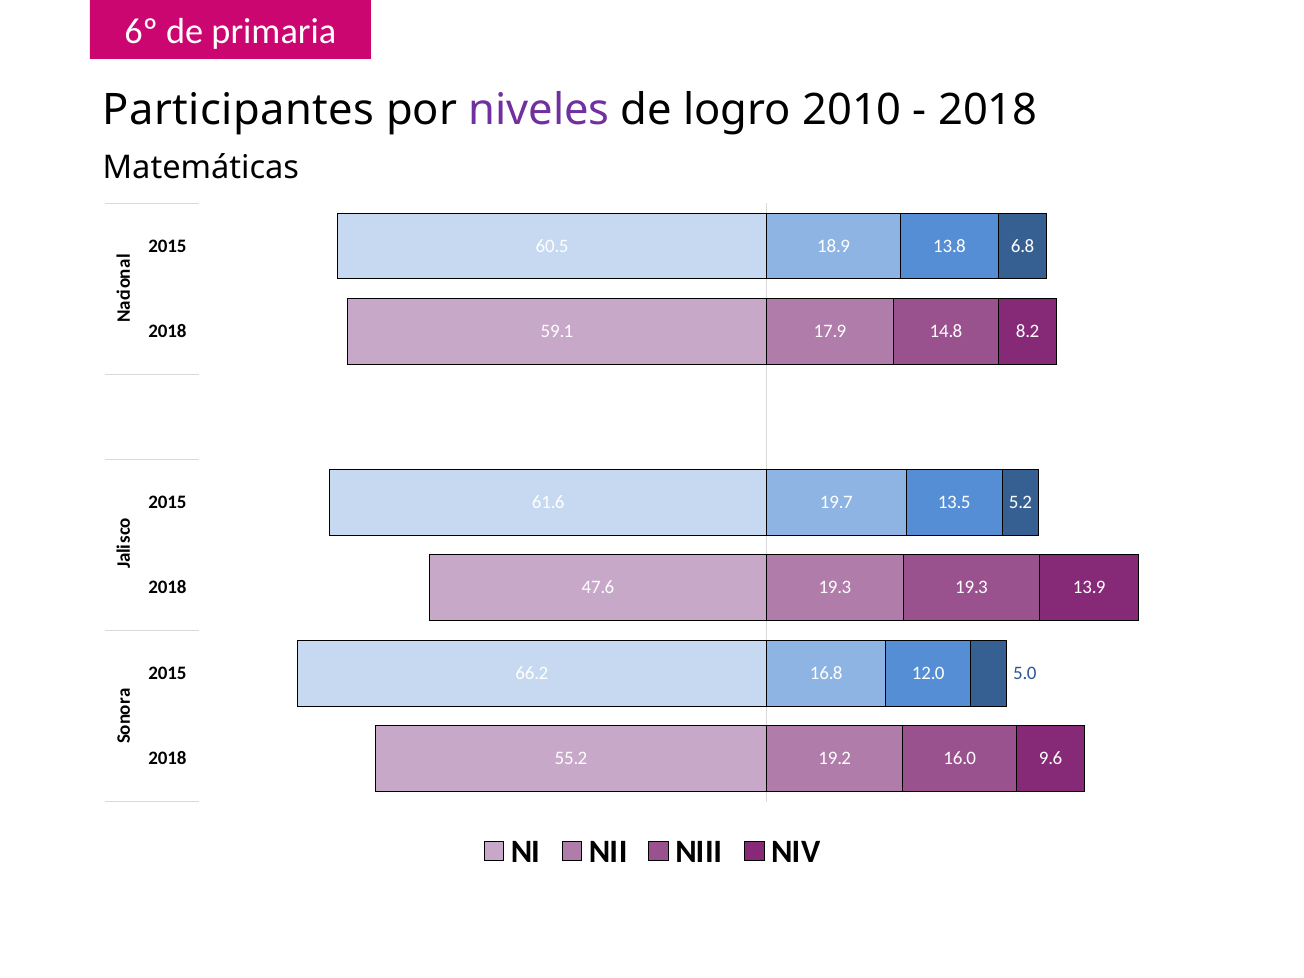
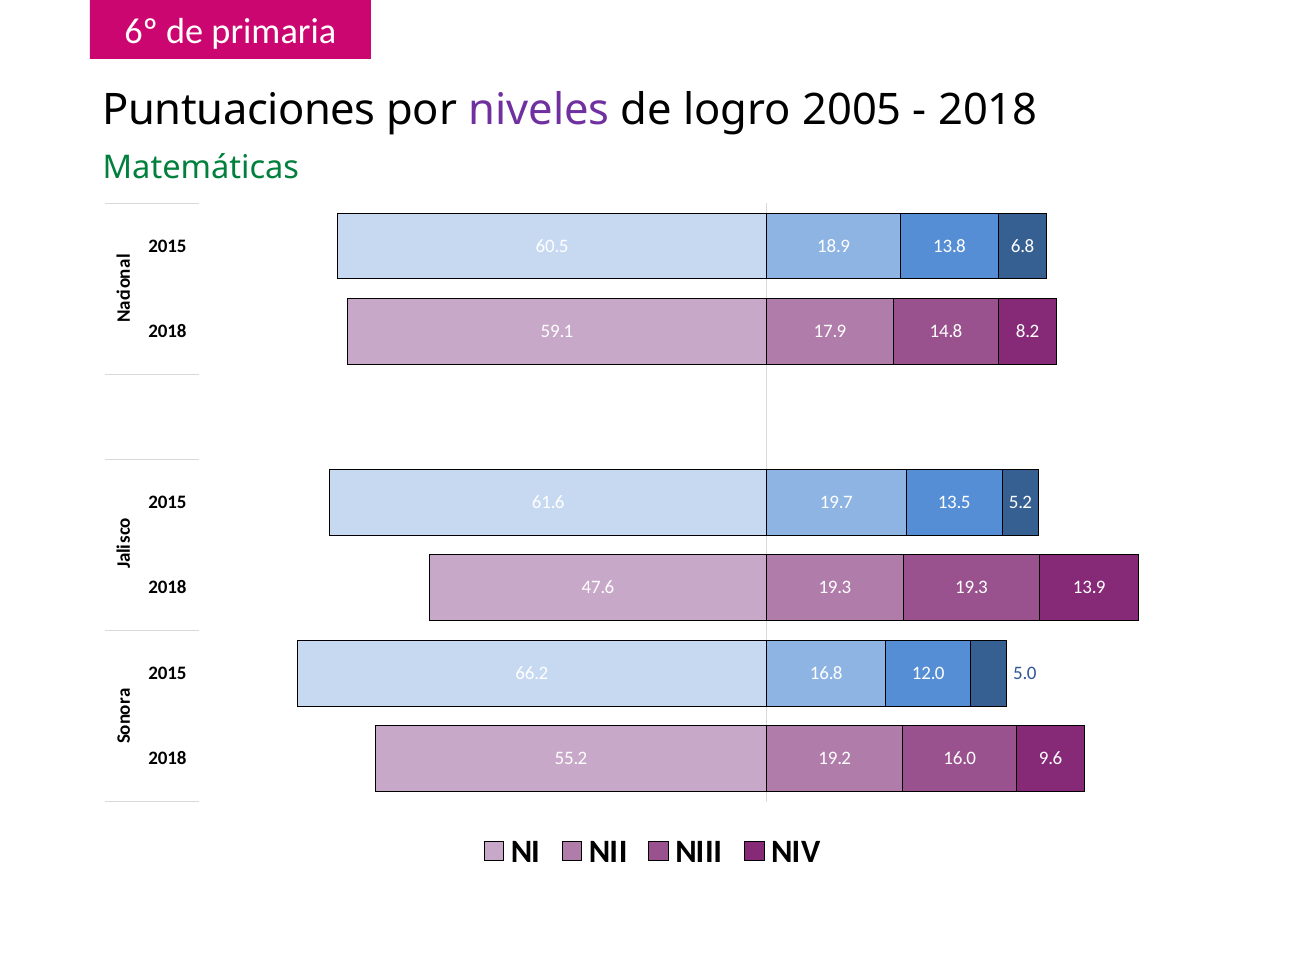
Participantes: Participantes -> Puntuaciones
2010: 2010 -> 2005
Matemáticas colour: black -> green
